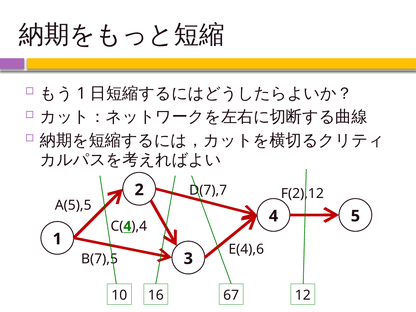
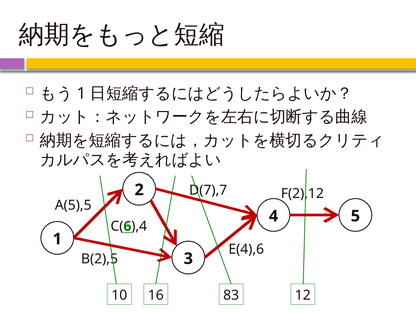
4 at (127, 226): 4 -> 6
B(7),5: B(7),5 -> B(2),5
67: 67 -> 83
